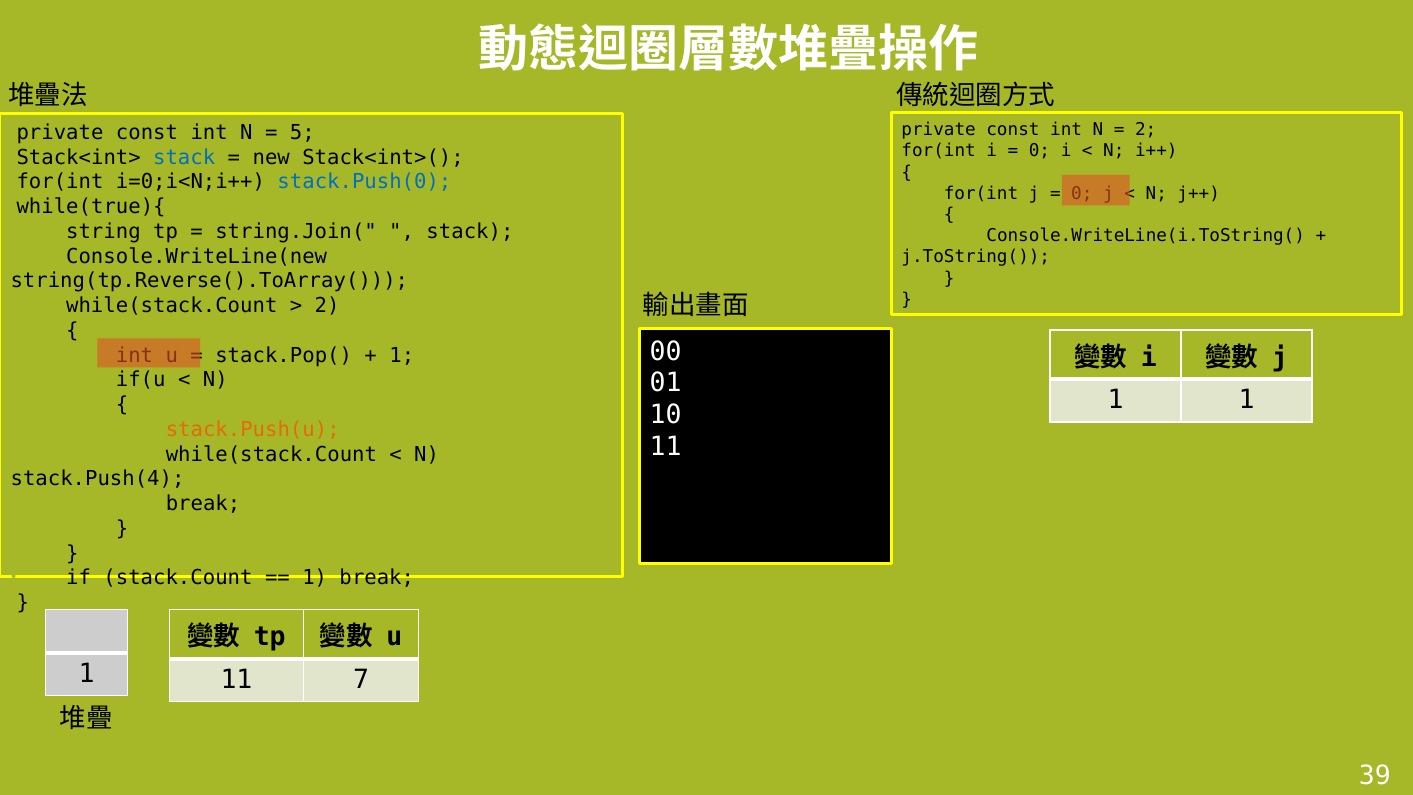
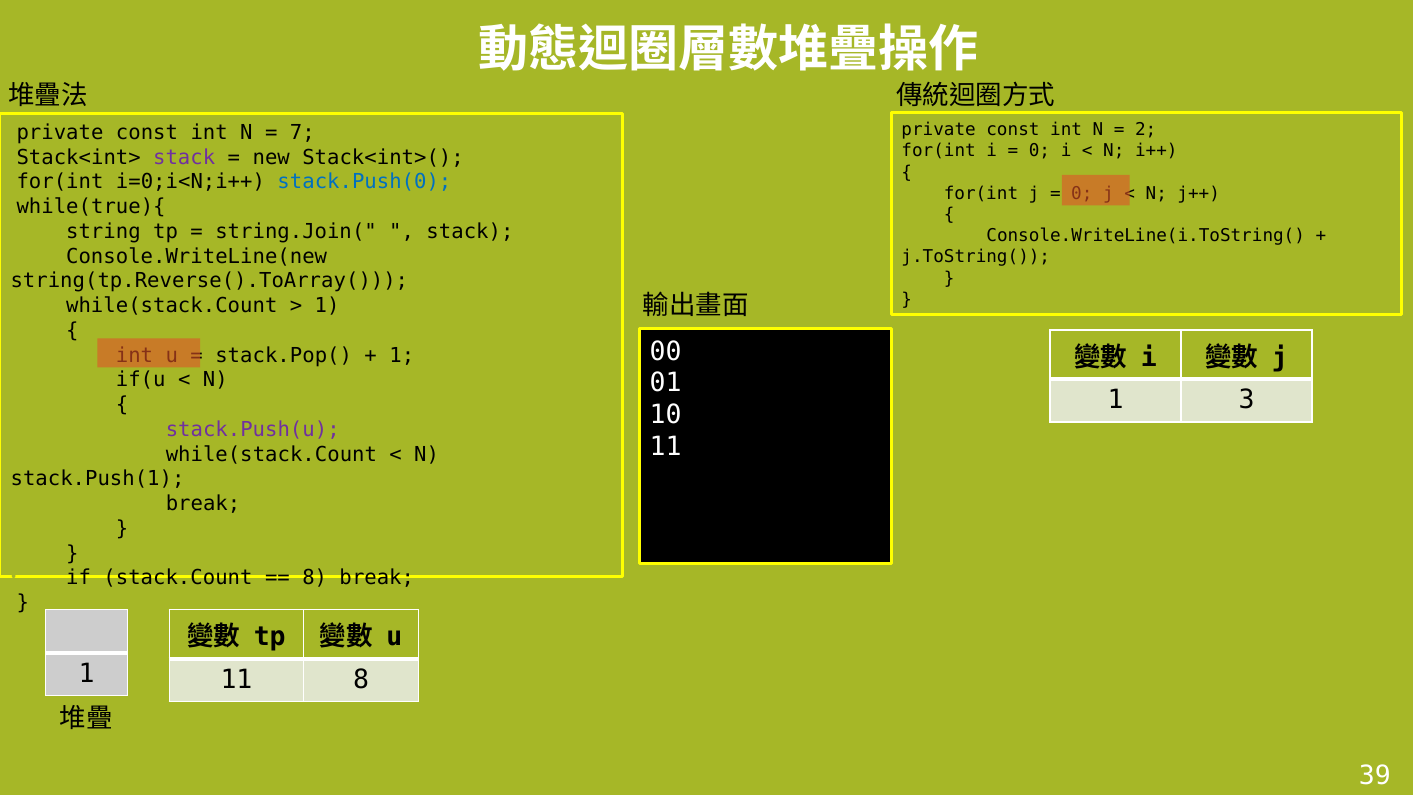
5: 5 -> 7
stack at (184, 157) colour: blue -> purple
2 at (327, 306): 2 -> 1
1 1: 1 -> 3
stack.Push(u colour: orange -> purple
stack.Push(4: stack.Push(4 -> stack.Push(1
1 at (315, 578): 1 -> 8
11 7: 7 -> 8
